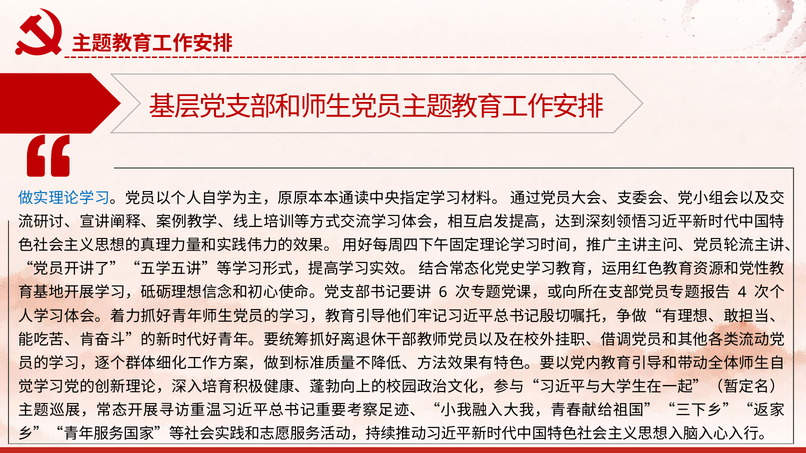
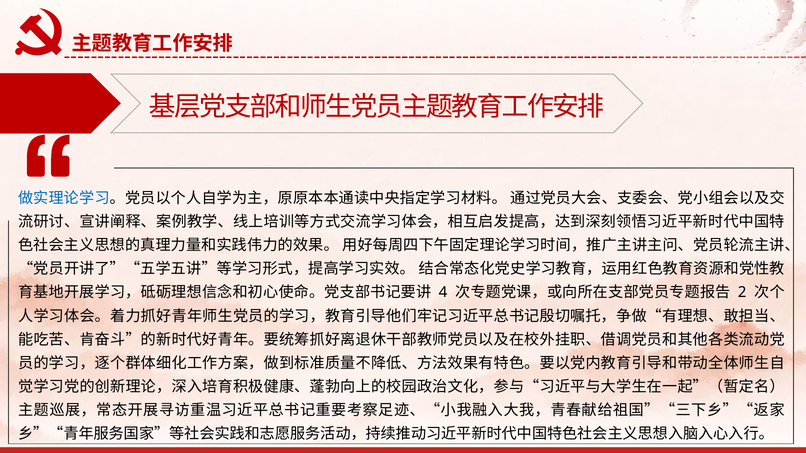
6: 6 -> 4
4: 4 -> 2
